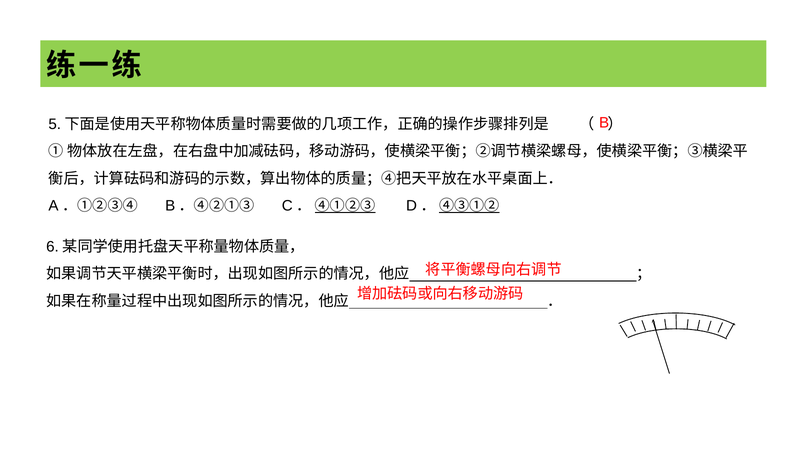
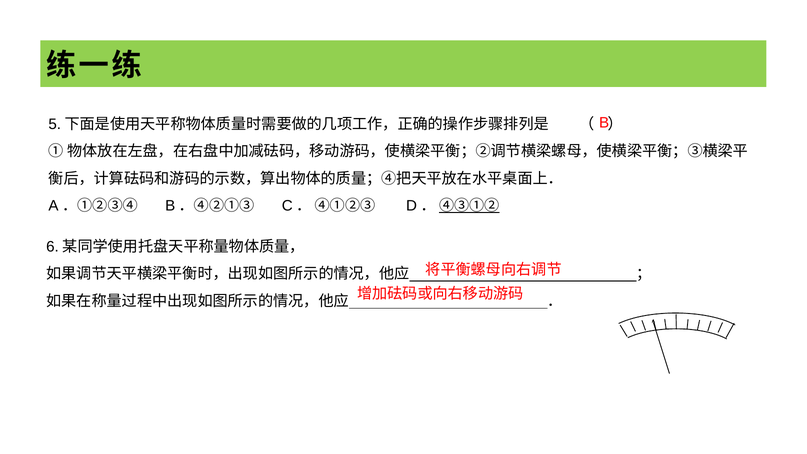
④①②③ underline: present -> none
